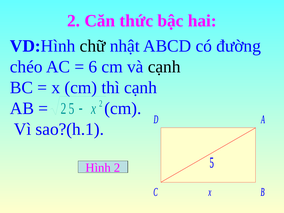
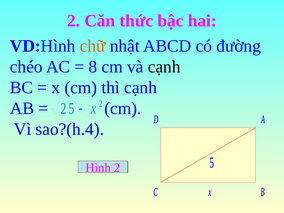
chữ colour: black -> orange
6: 6 -> 8
sao?(h.1: sao?(h.1 -> sao?(h.4
